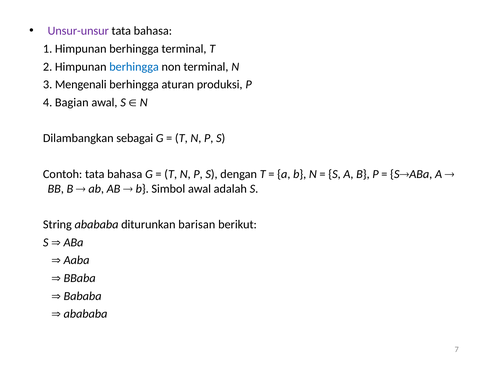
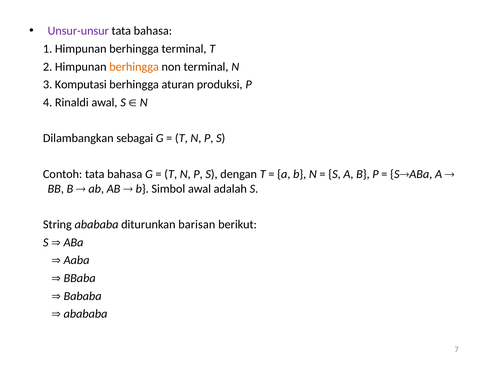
berhingga at (134, 67) colour: blue -> orange
Mengenali: Mengenali -> Komputasi
Bagian: Bagian -> Rinaldi
